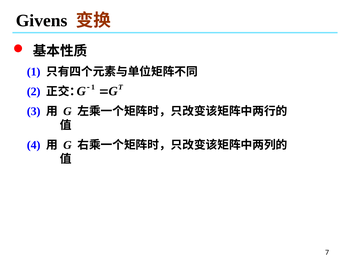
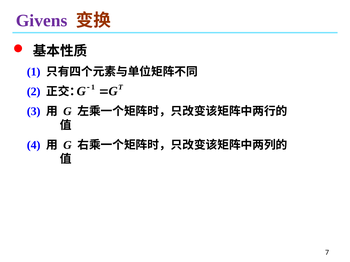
Givens colour: black -> purple
